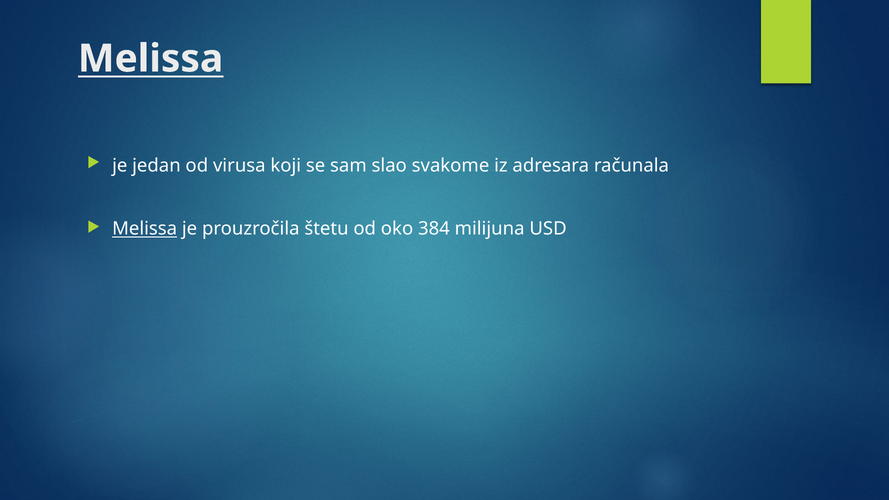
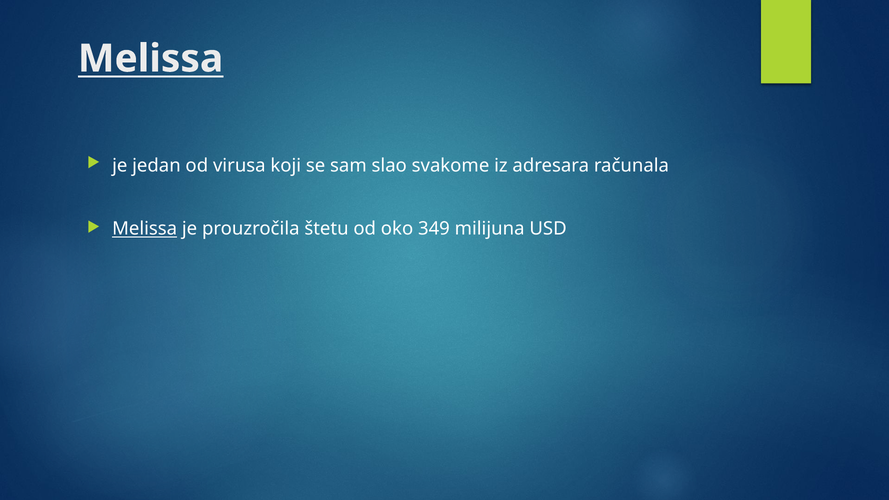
384: 384 -> 349
